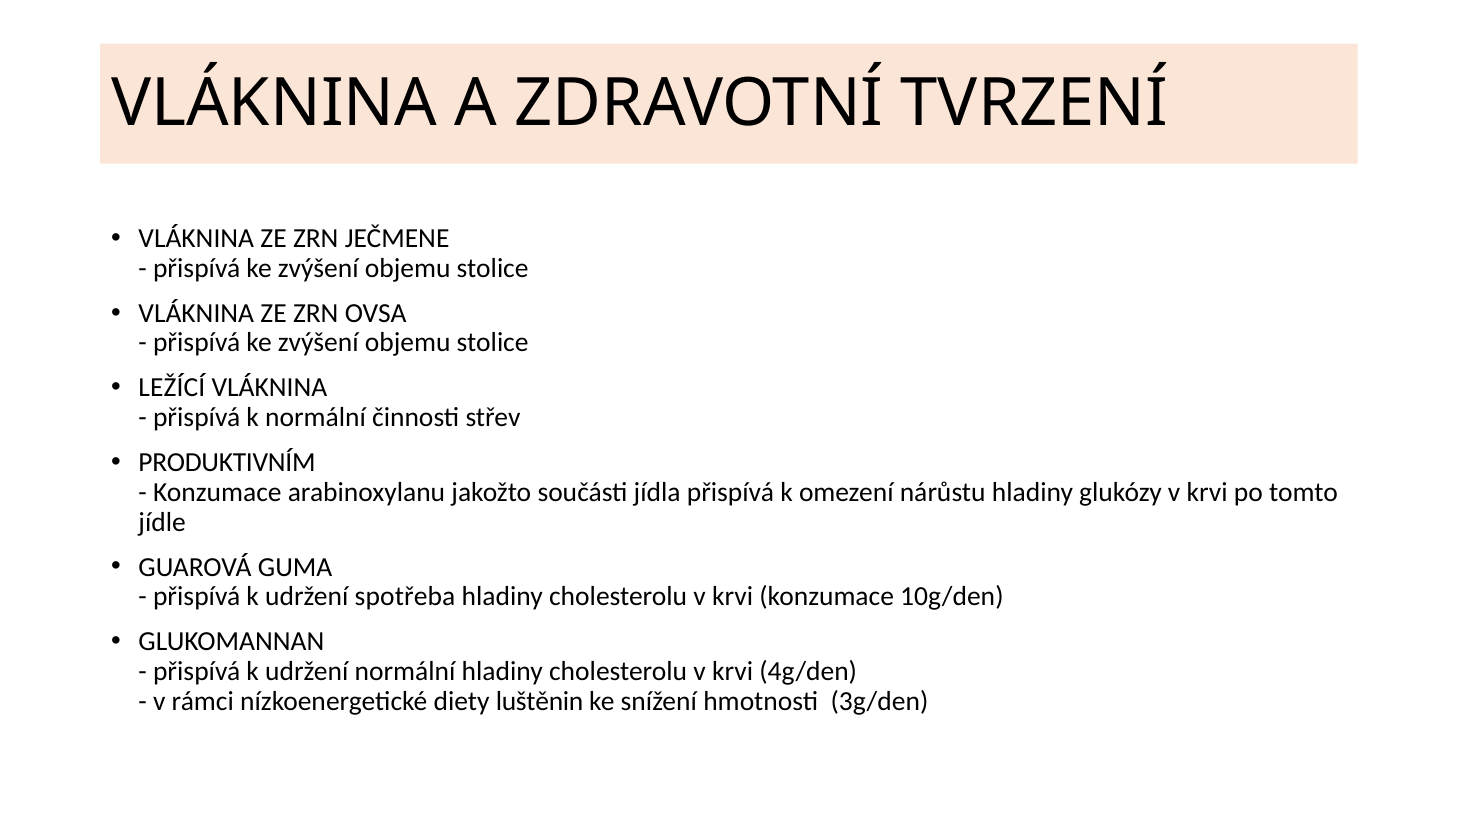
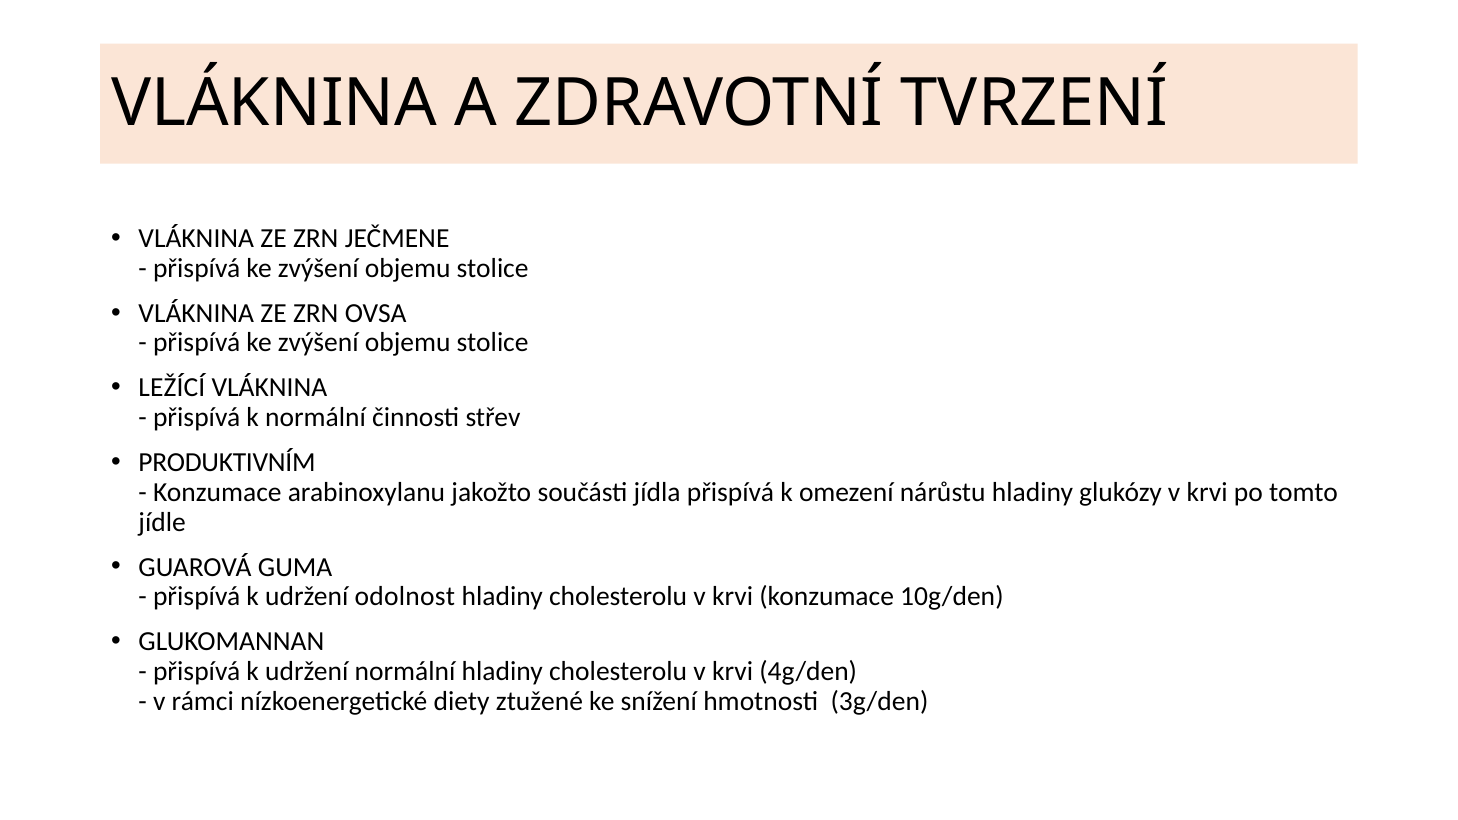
spotřeba: spotřeba -> odolnost
luštěnin: luštěnin -> ztužené
